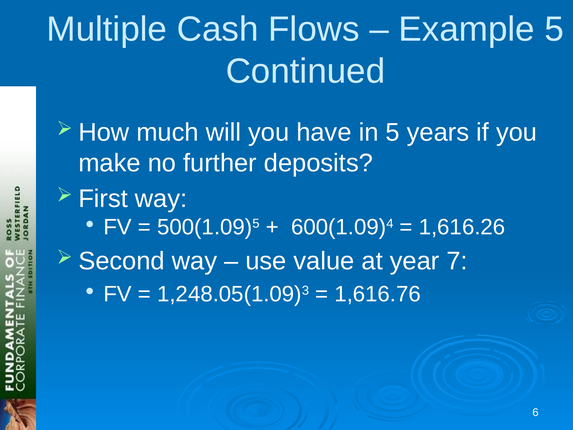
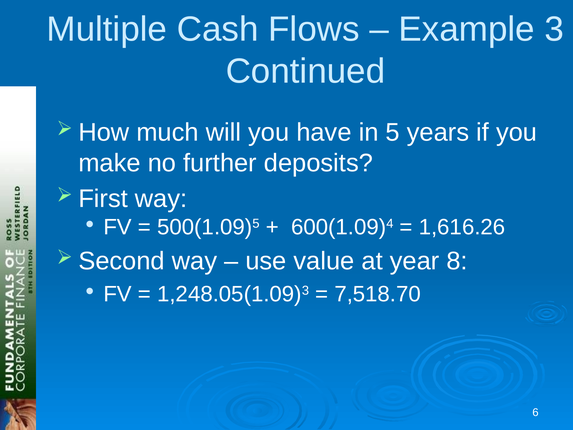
Example 5: 5 -> 3
7: 7 -> 8
1,616.76: 1,616.76 -> 7,518.70
